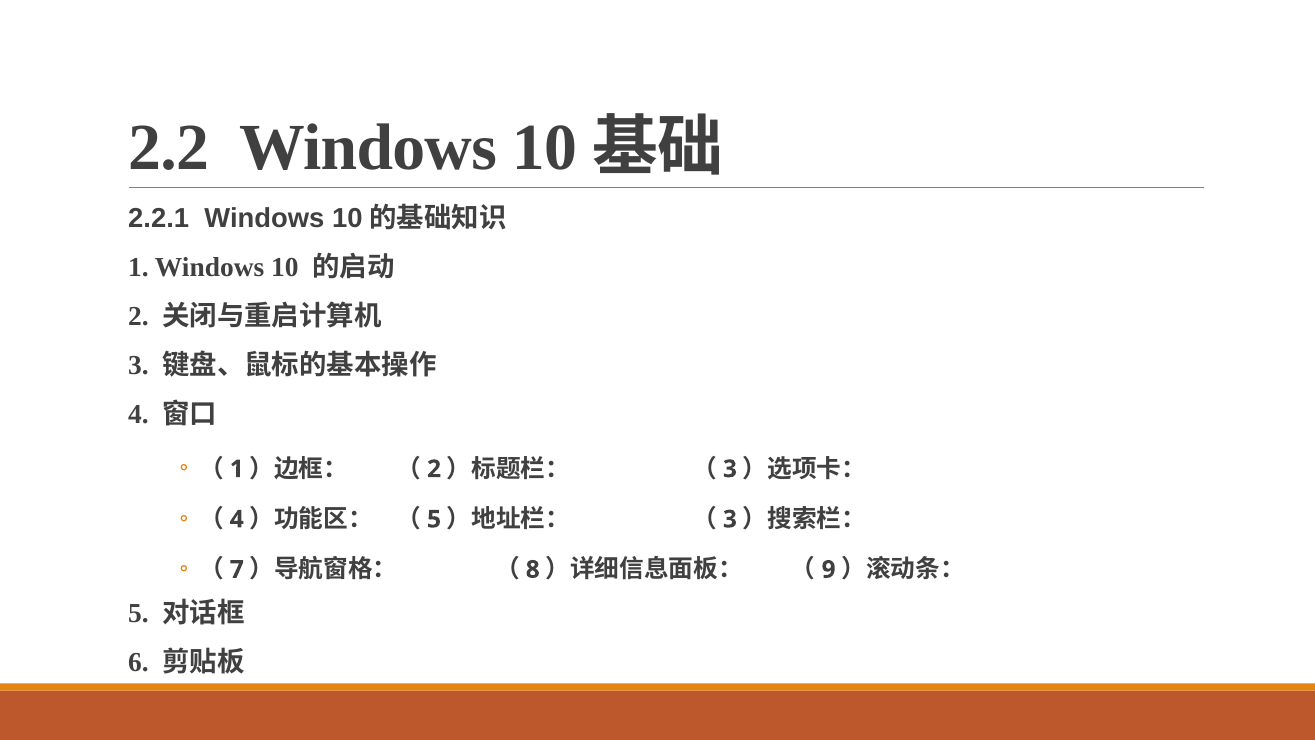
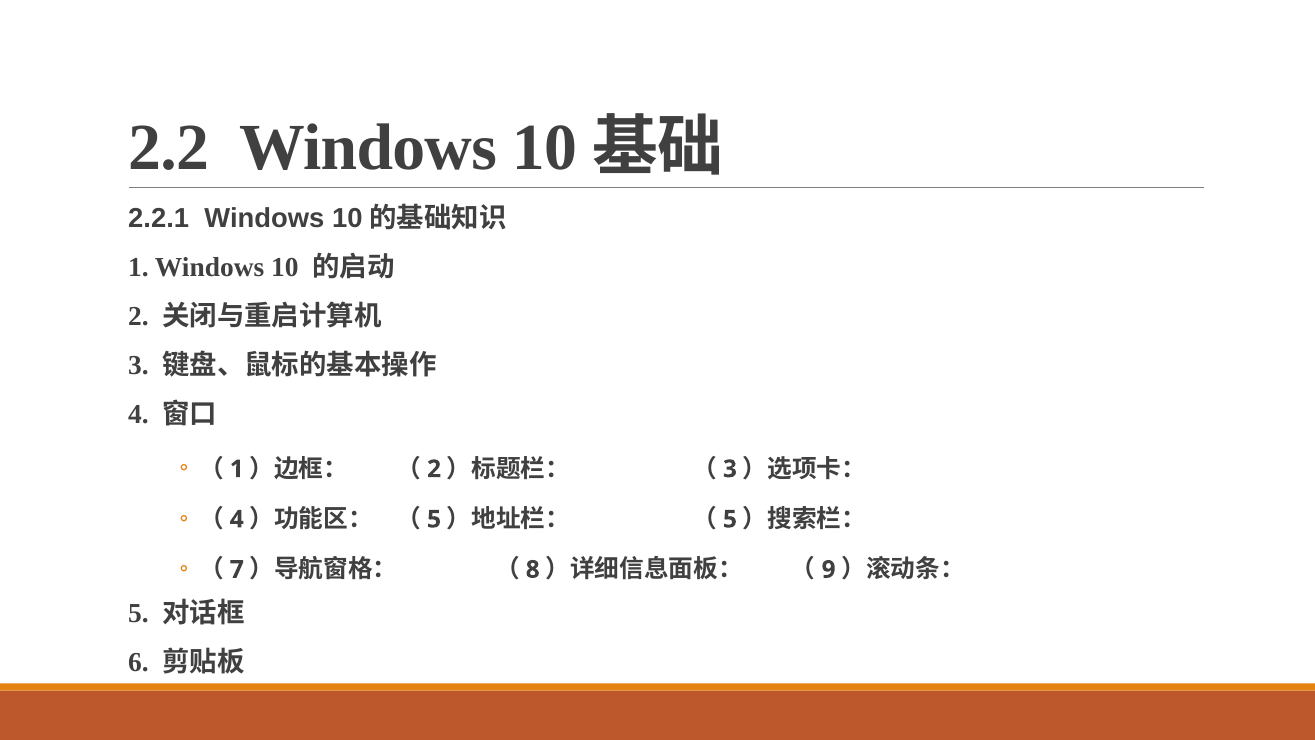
3 at (730, 519): 3 -> 5
